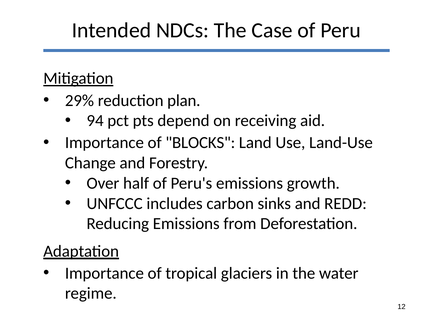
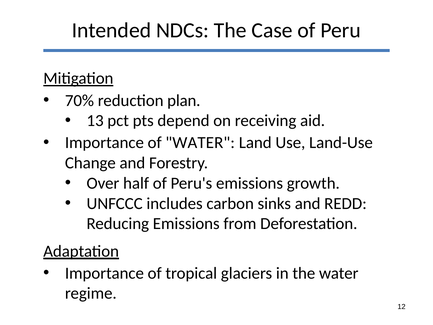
29%: 29% -> 70%
94: 94 -> 13
of BLOCKS: BLOCKS -> WATER
